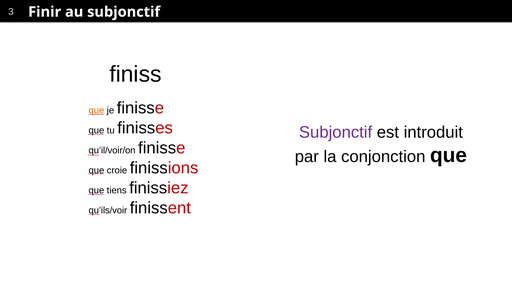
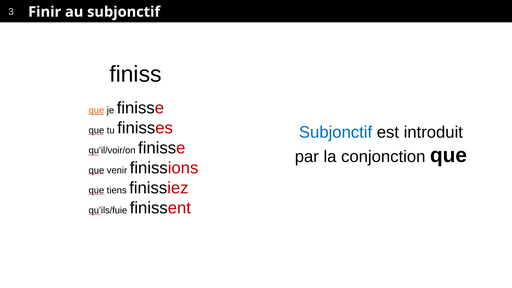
Subjonctif at (336, 132) colour: purple -> blue
croie: croie -> venir
qu’ils/voir: qu’ils/voir -> qu’ils/fuie
